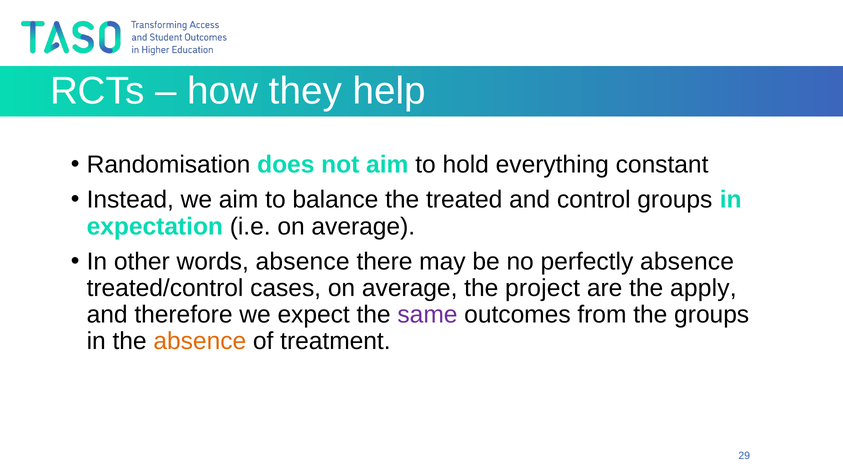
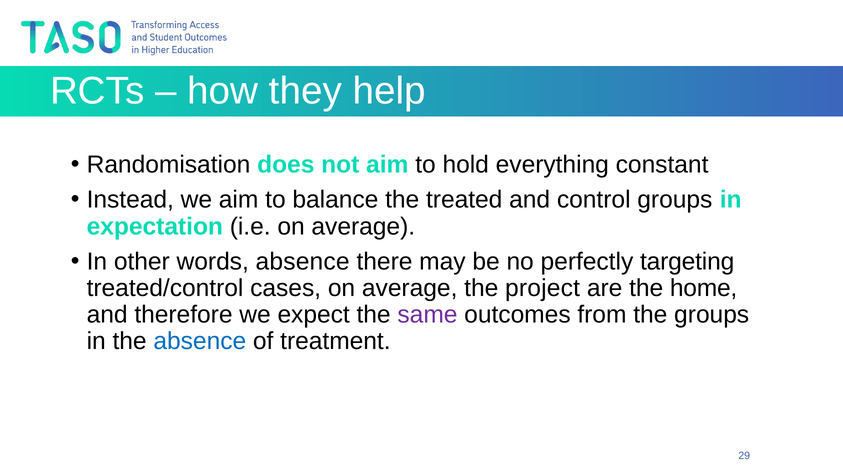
perfectly absence: absence -> targeting
apply: apply -> home
absence at (200, 342) colour: orange -> blue
